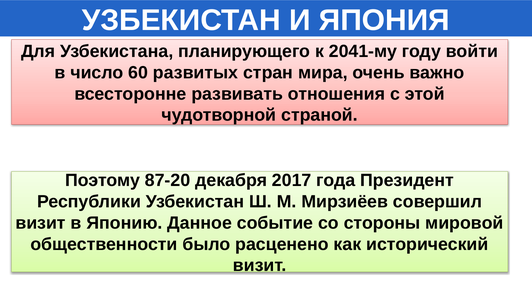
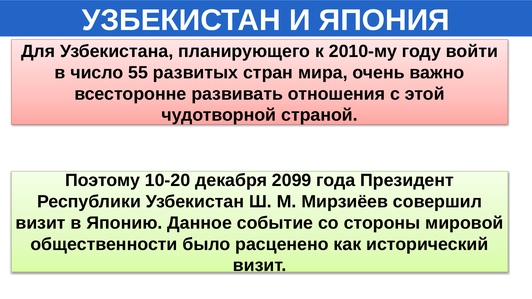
2041-му: 2041-му -> 2010-му
60: 60 -> 55
87-20: 87-20 -> 10-20
2017: 2017 -> 2099
